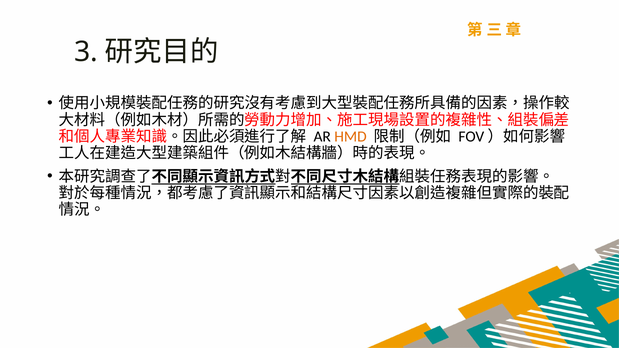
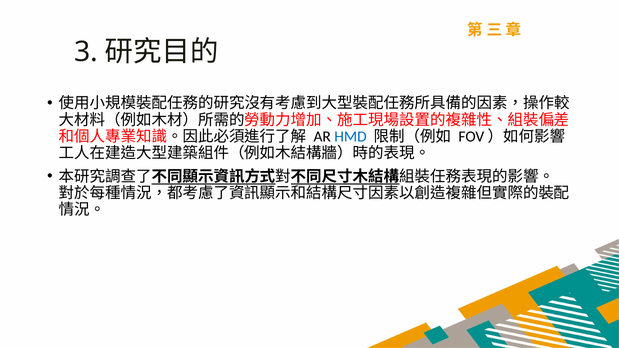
HMD colour: orange -> blue
